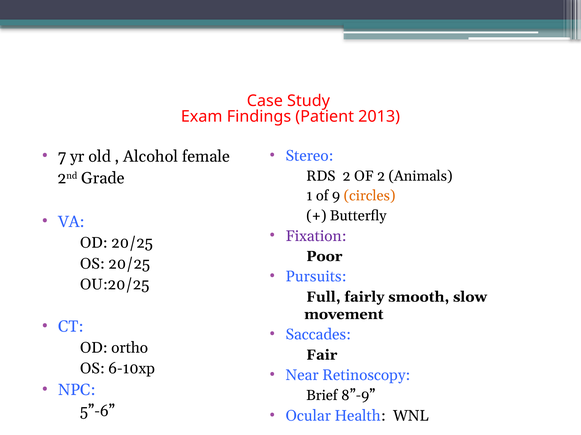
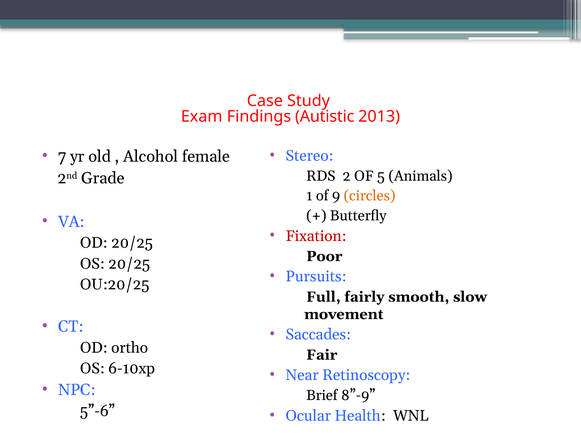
Patient: Patient -> Autistic
OF 2: 2 -> 5
Fixation colour: purple -> red
